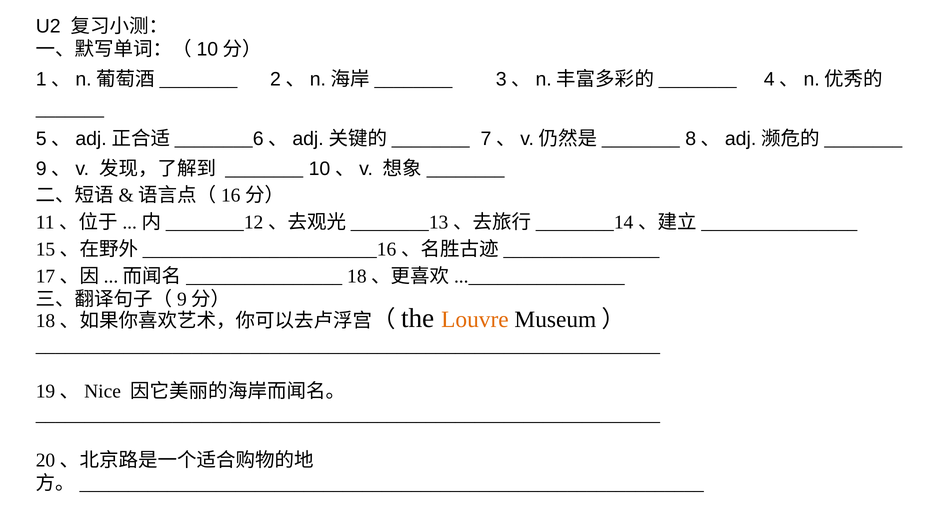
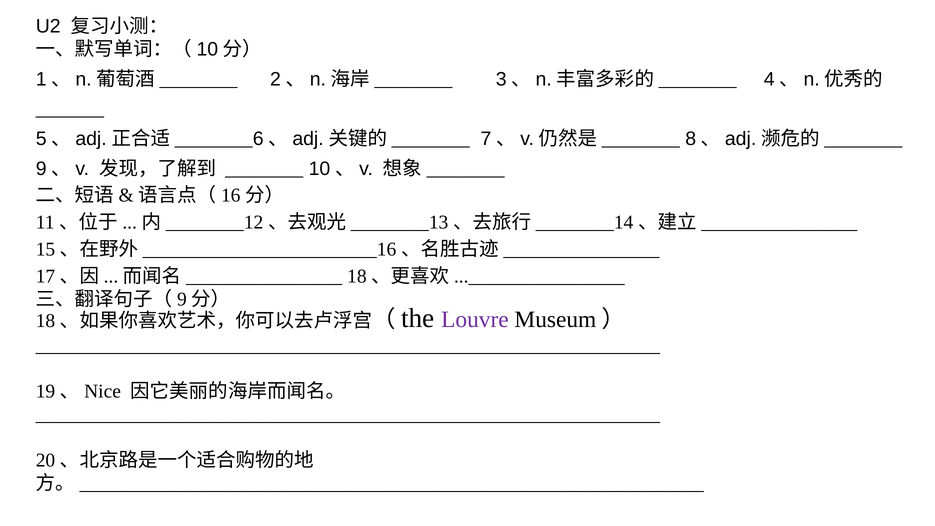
Louvre colour: orange -> purple
